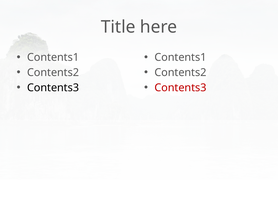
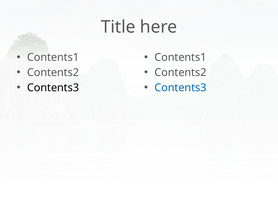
Contents3 at (180, 88) colour: red -> blue
